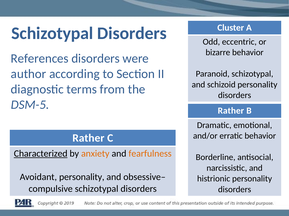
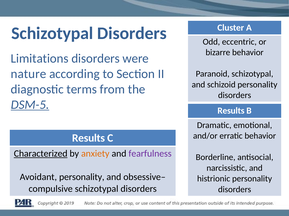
References: References -> Limitations
author: author -> nature
DSM-5 underline: none -> present
Rather at (231, 111): Rather -> Results
Rather at (88, 138): Rather -> Results
fearfulness colour: orange -> purple
